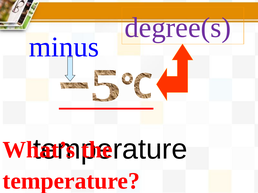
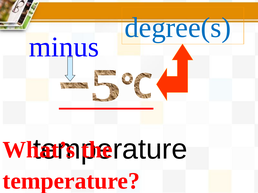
degree(s colour: purple -> blue
